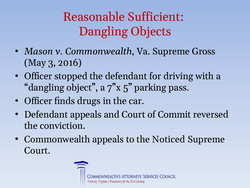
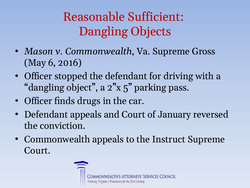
3: 3 -> 6
7”x: 7”x -> 2”x
Commit: Commit -> January
Noticed: Noticed -> Instruct
